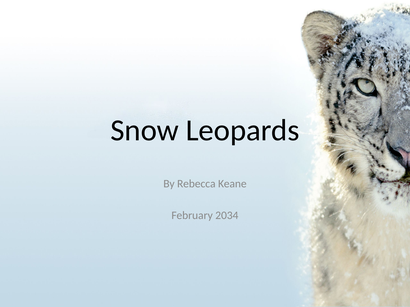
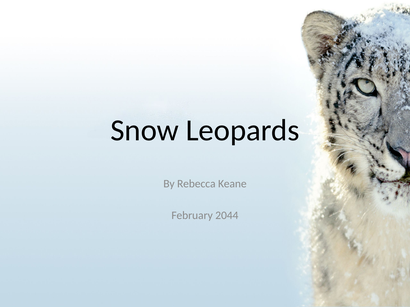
2034: 2034 -> 2044
